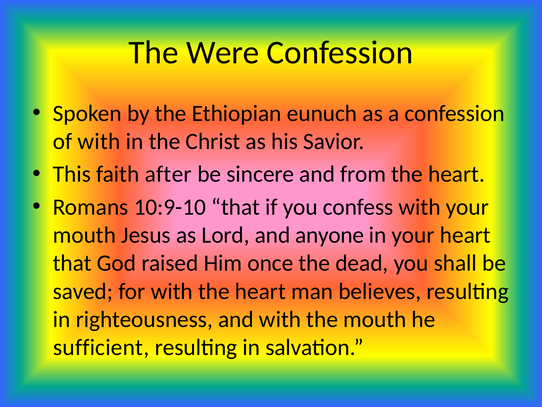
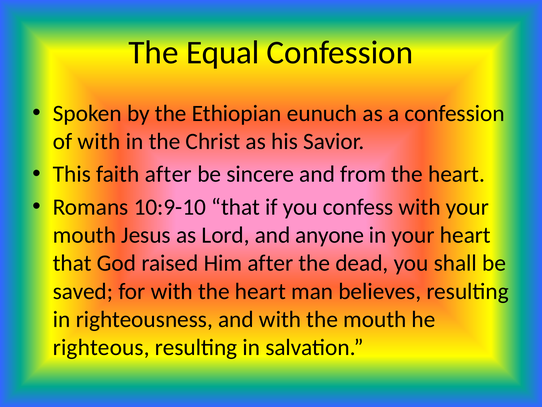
Were: Were -> Equal
Him once: once -> after
sufficient: sufficient -> righteous
